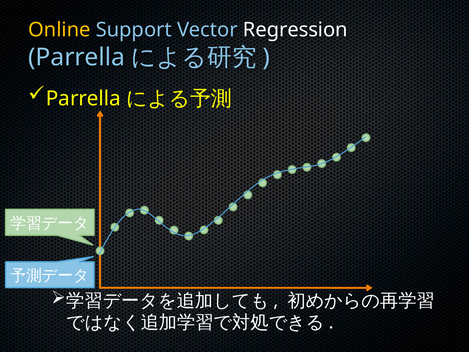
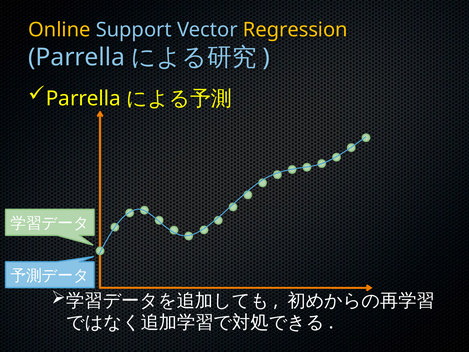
Regression colour: white -> yellow
